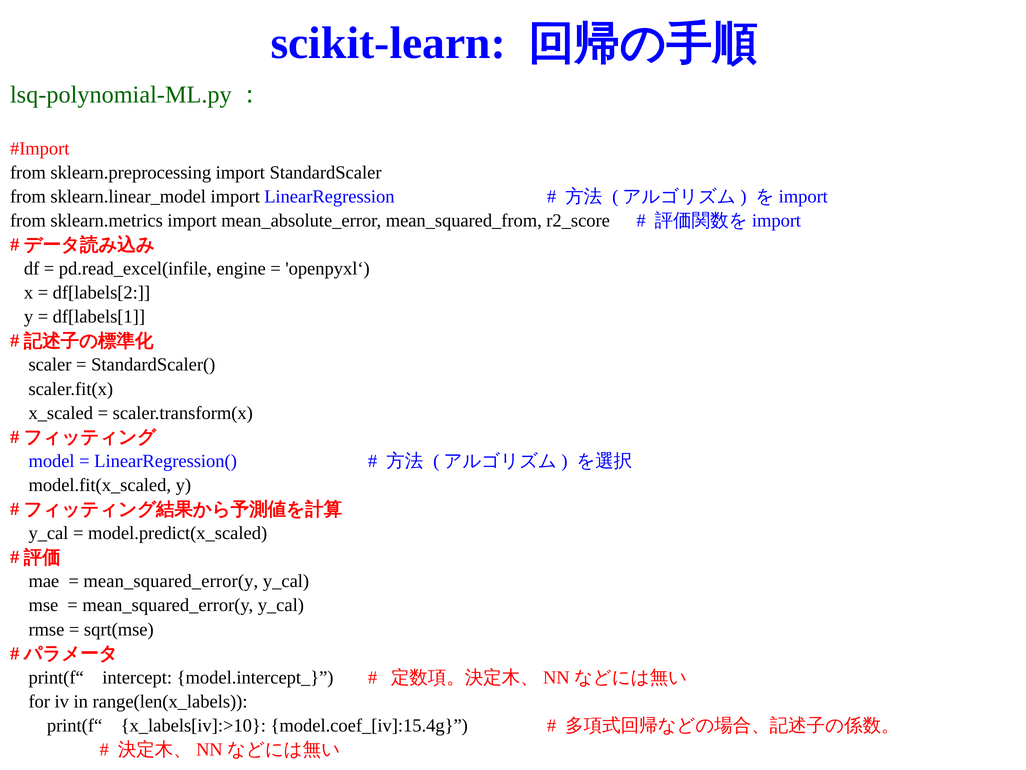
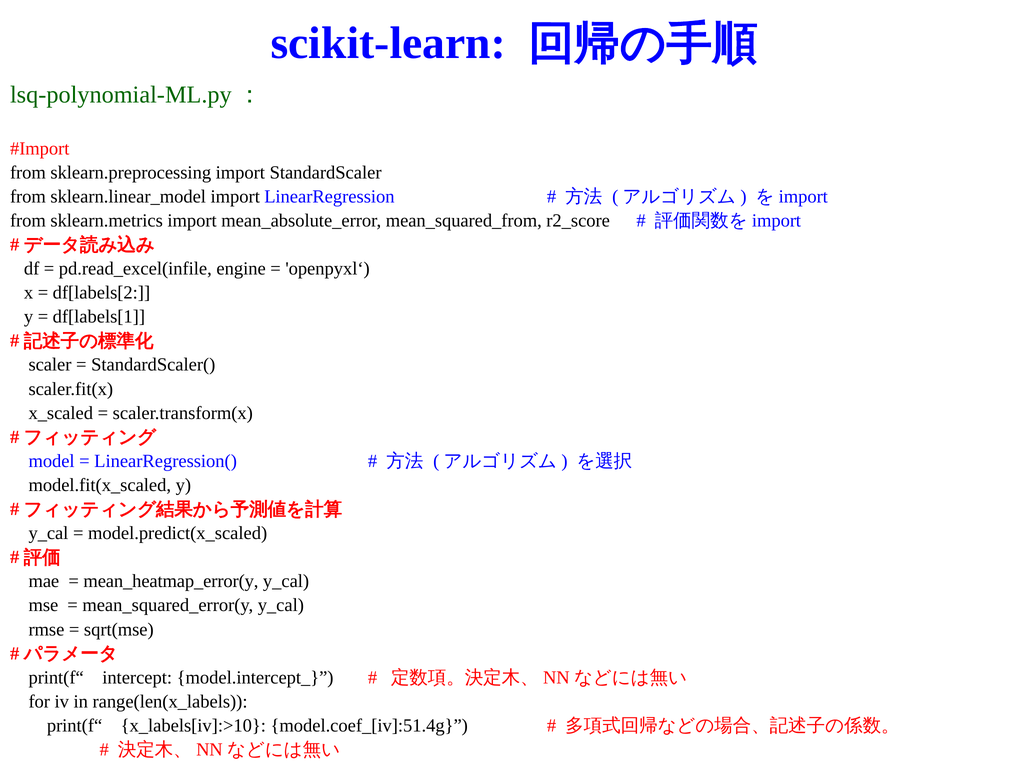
mean_squared_error(y at (171, 581): mean_squared_error(y -> mean_heatmap_error(y
model.coef_[iv]:15.4g: model.coef_[iv]:15.4g -> model.coef_[iv]:51.4g
